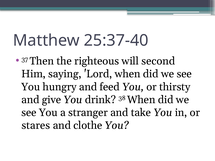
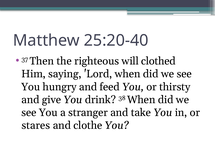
25:37-40: 25:37-40 -> 25:20-40
second: second -> clothed
